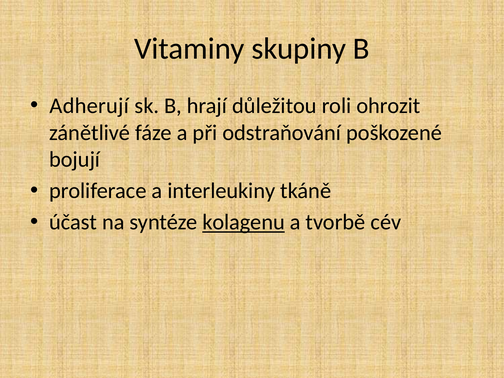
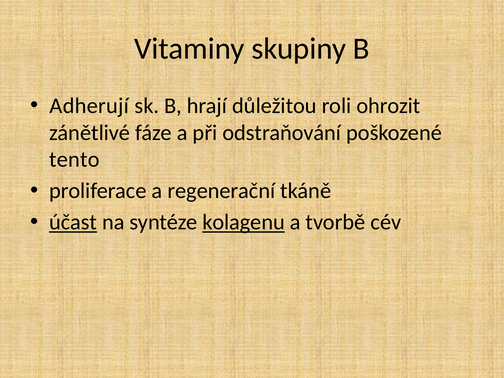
bojují: bojují -> tento
interleukiny: interleukiny -> regenerační
účast underline: none -> present
